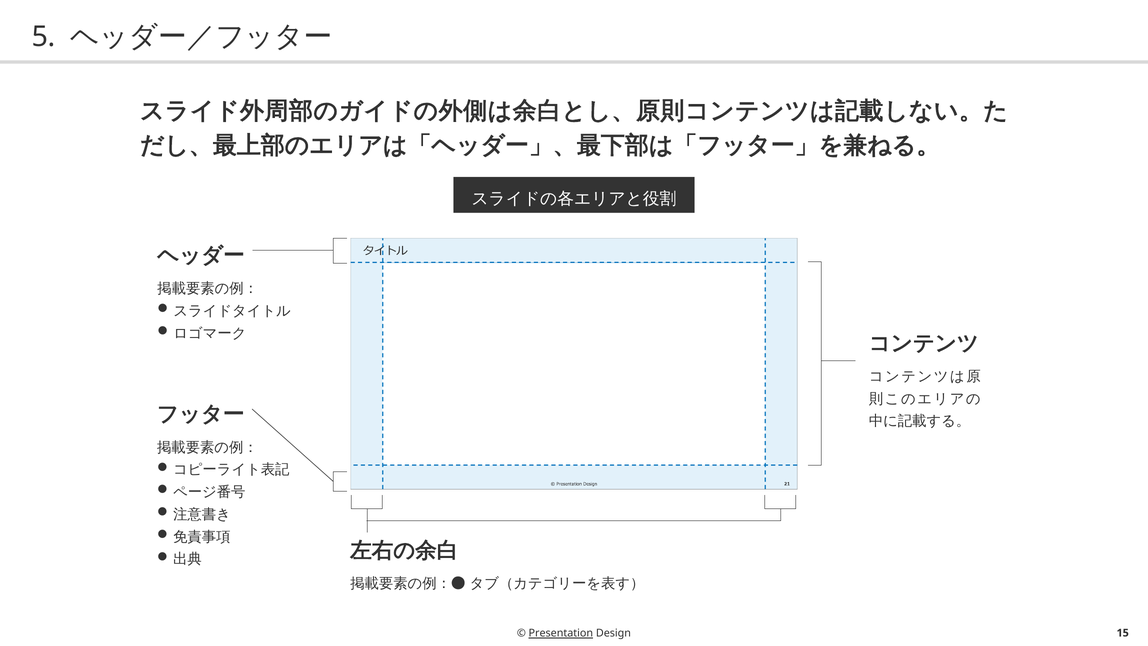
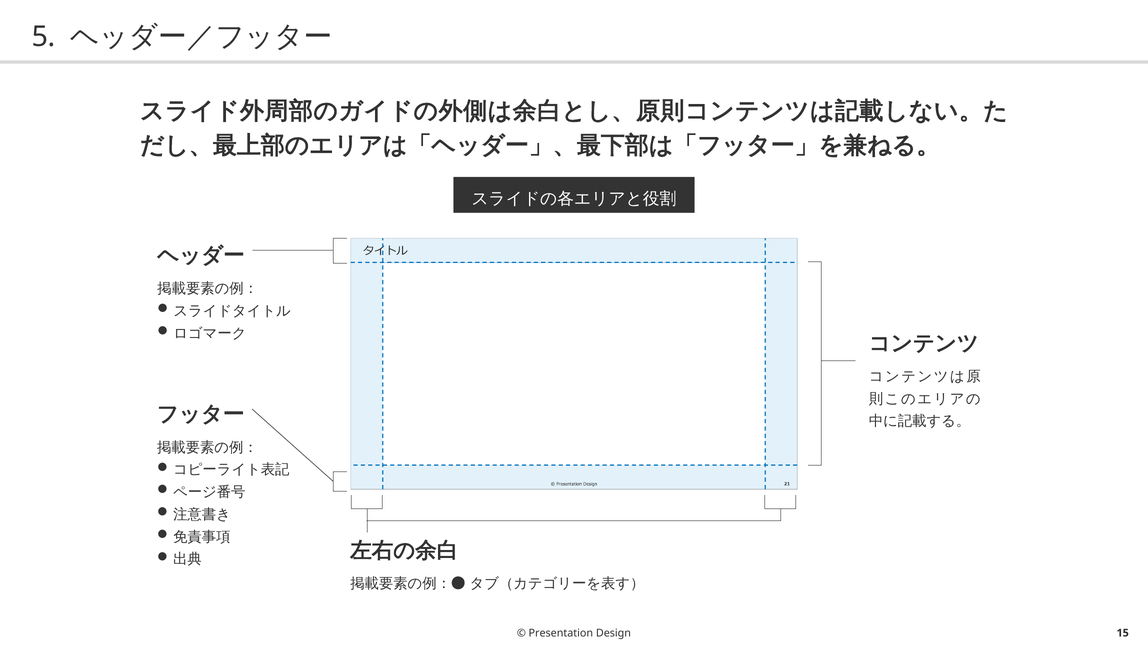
Presentation underline: present -> none
